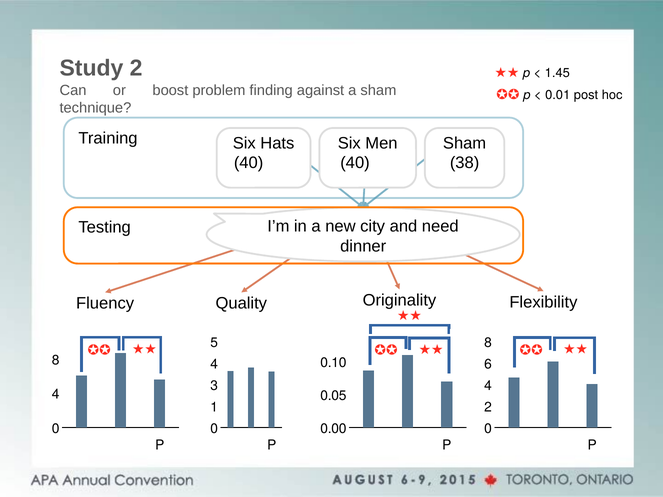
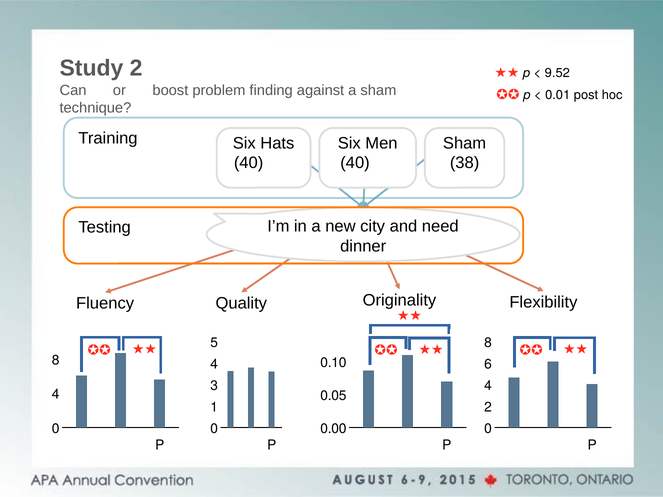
1.45: 1.45 -> 9.52
